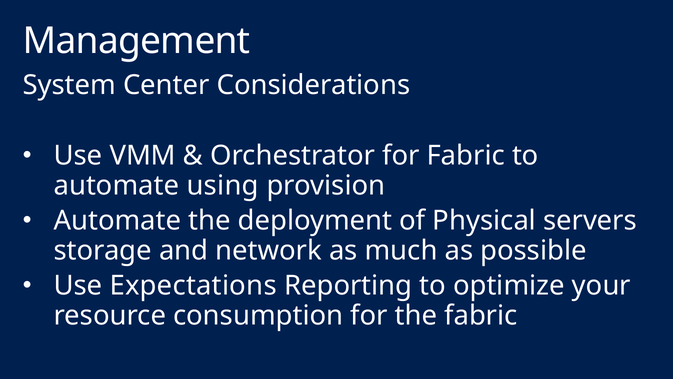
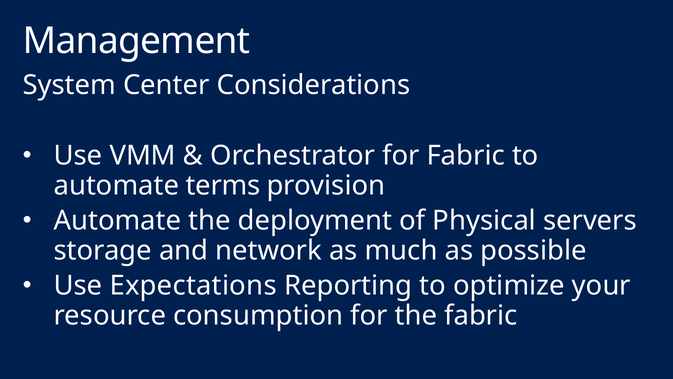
using: using -> terms
